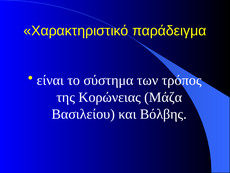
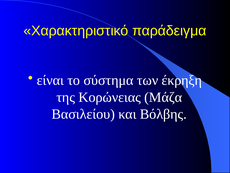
τρόπος: τρόπος -> έκρηξη
